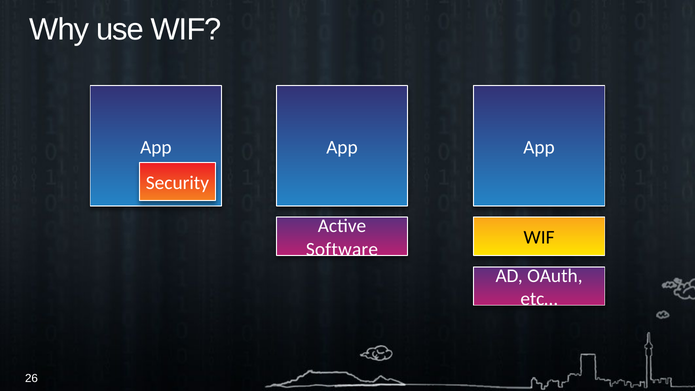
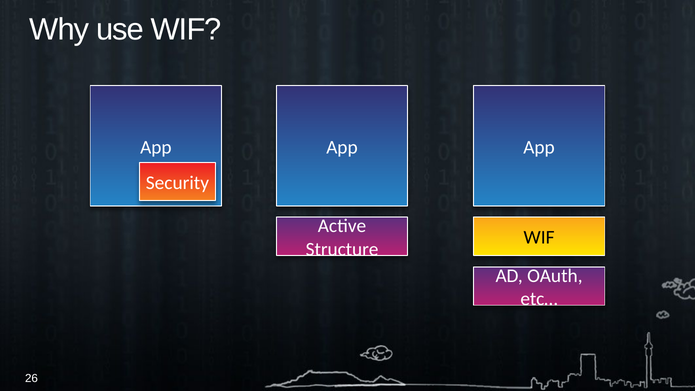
Software: Software -> Structure
